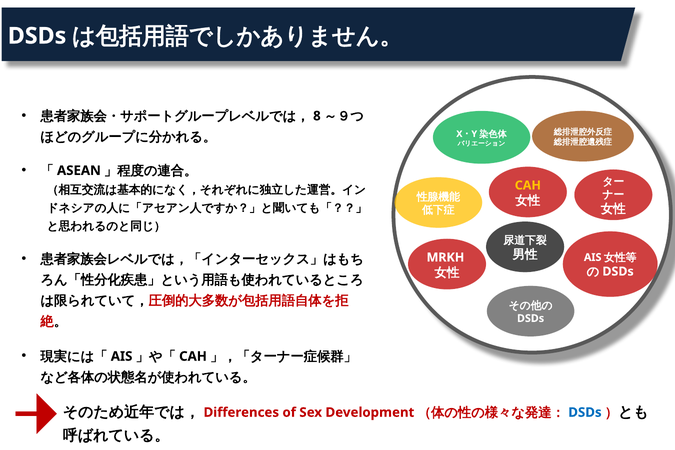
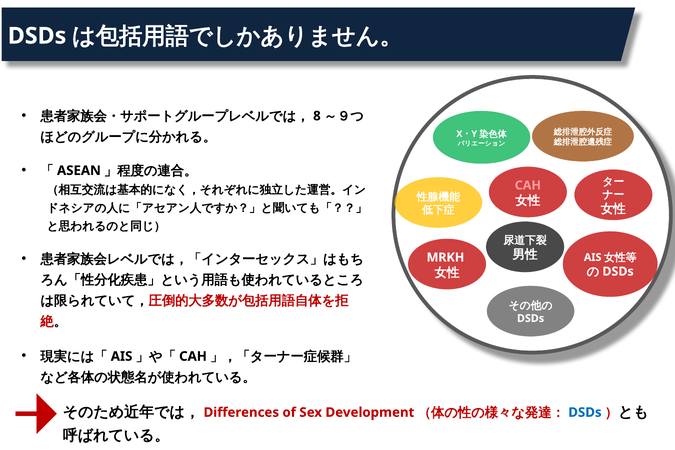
CAH at (528, 185) colour: yellow -> pink
